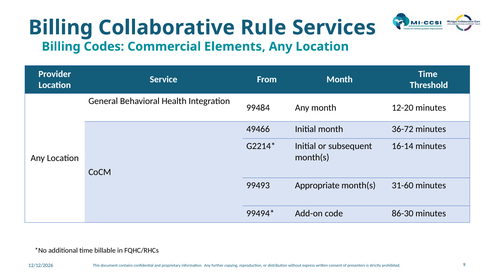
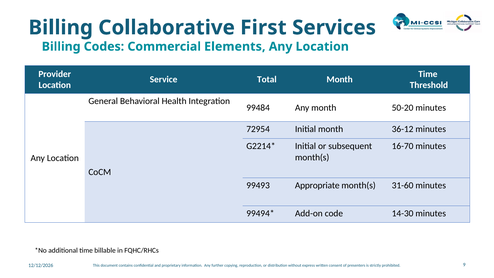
Rule: Rule -> First
From: From -> Total
12-20: 12-20 -> 50-20
49466: 49466 -> 72954
36-72: 36-72 -> 36-12
16-14: 16-14 -> 16-70
86-30: 86-30 -> 14-30
